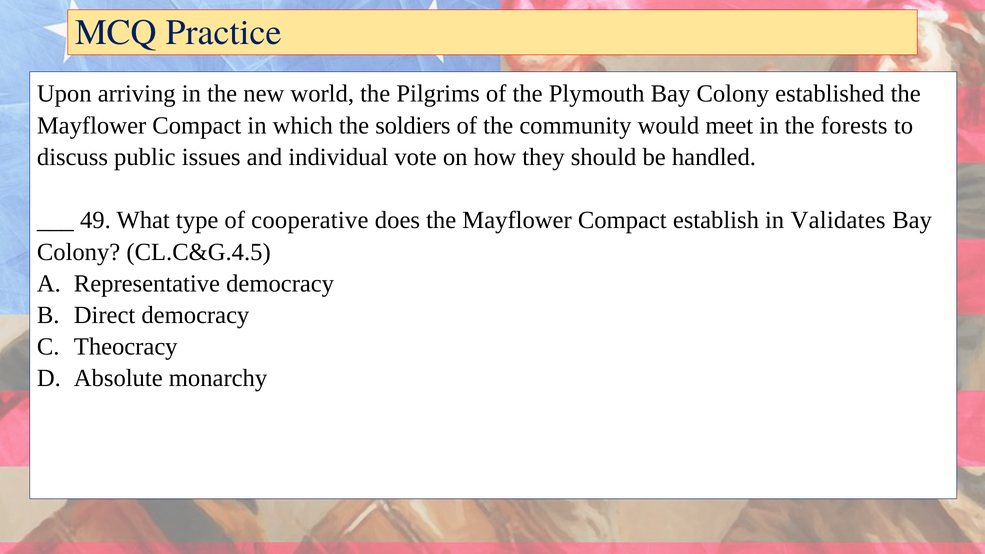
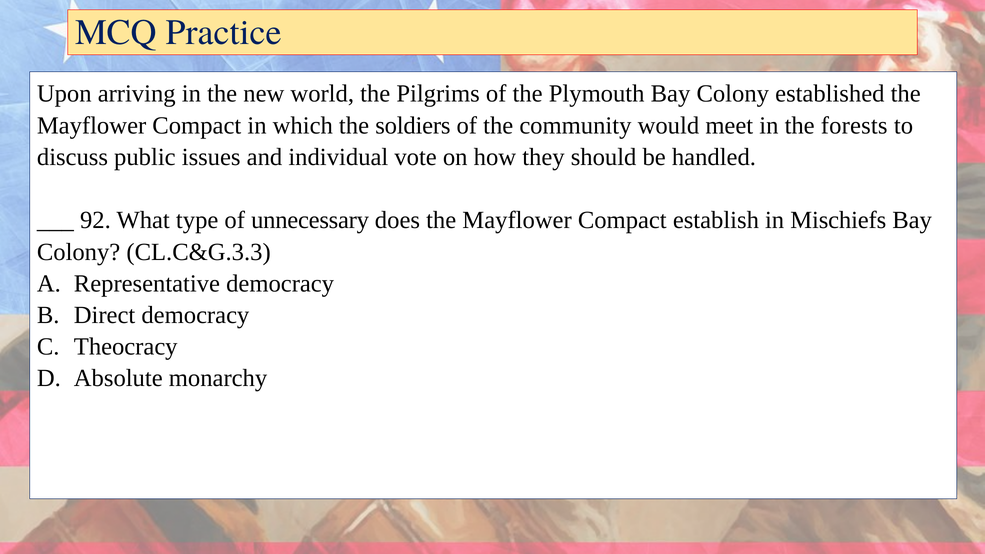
49: 49 -> 92
cooperative: cooperative -> unnecessary
Validates: Validates -> Mischiefs
CL.C&G.4.5: CL.C&G.4.5 -> CL.C&G.3.3
